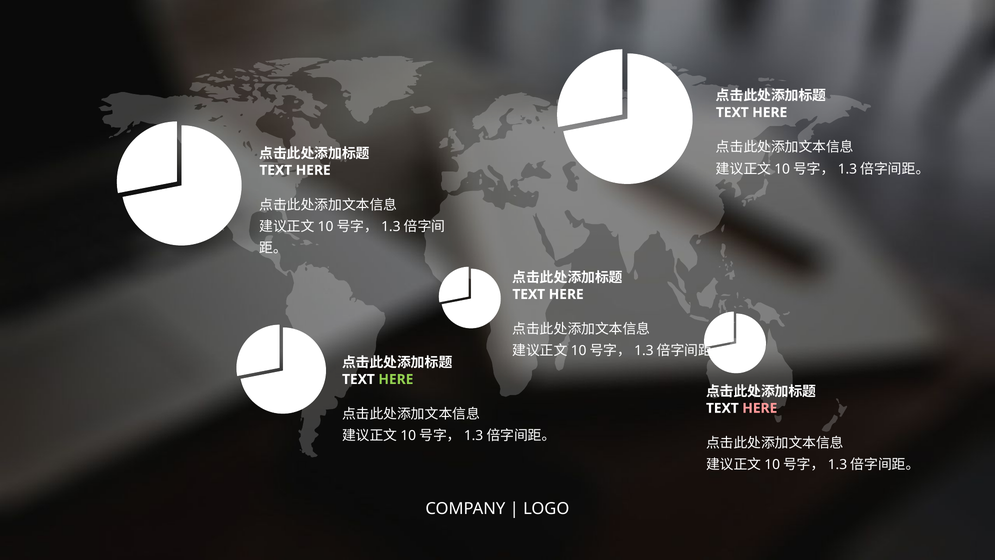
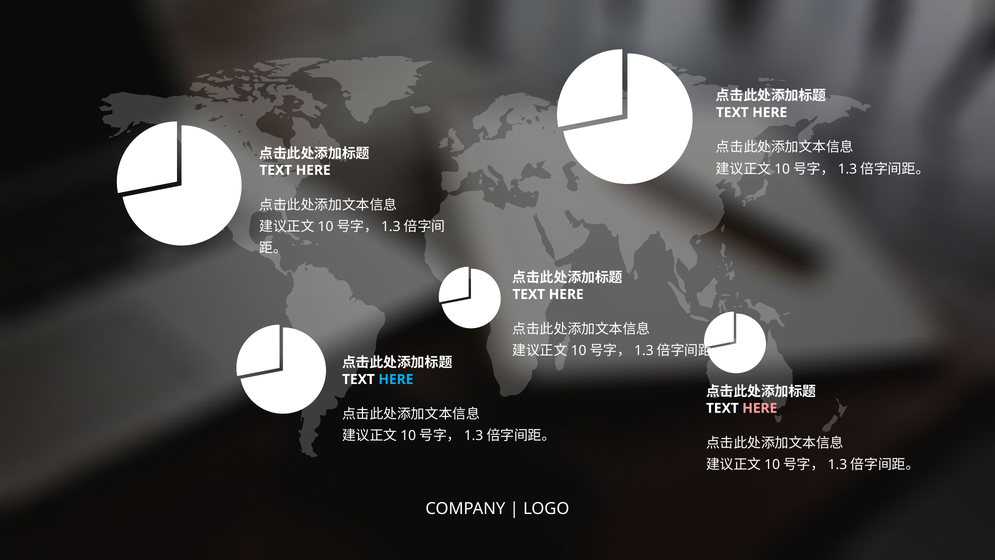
HERE at (396, 379) colour: light green -> light blue
